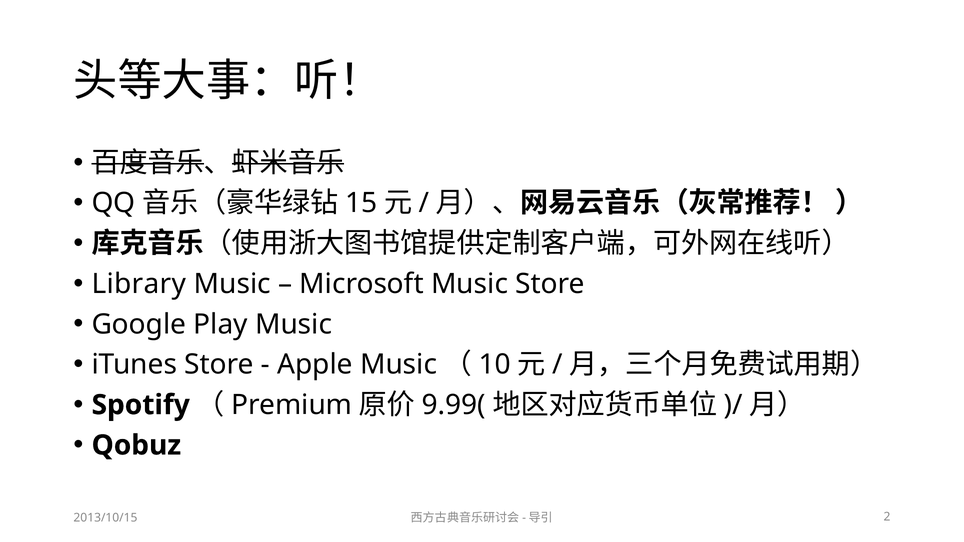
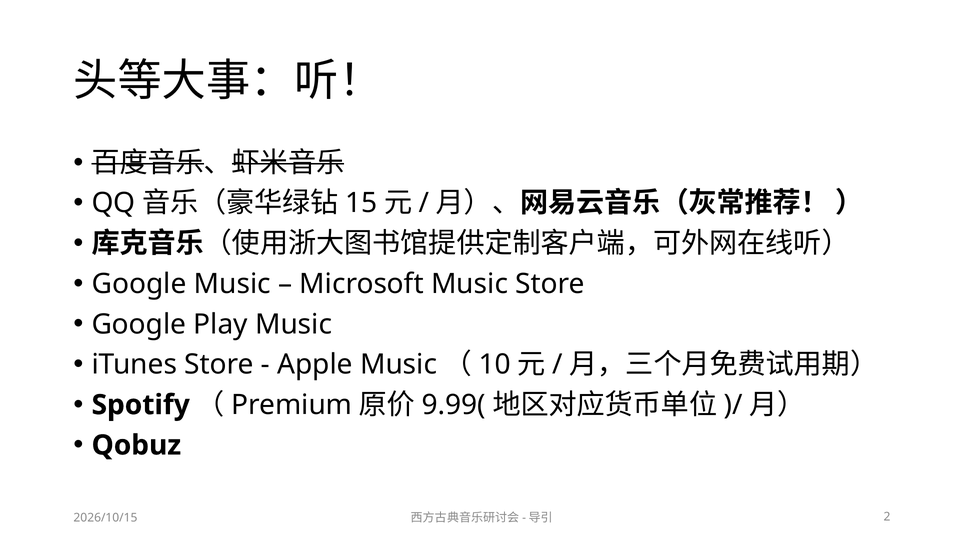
Library at (139, 284): Library -> Google
2013/10/15: 2013/10/15 -> 2026/10/15
